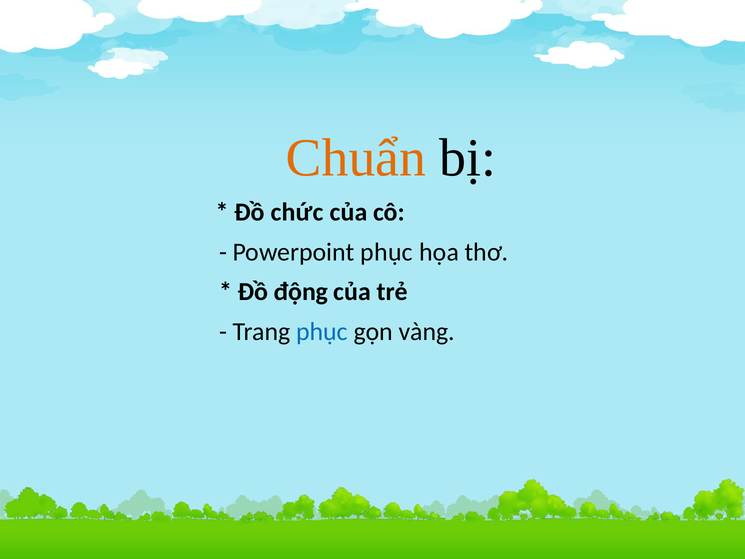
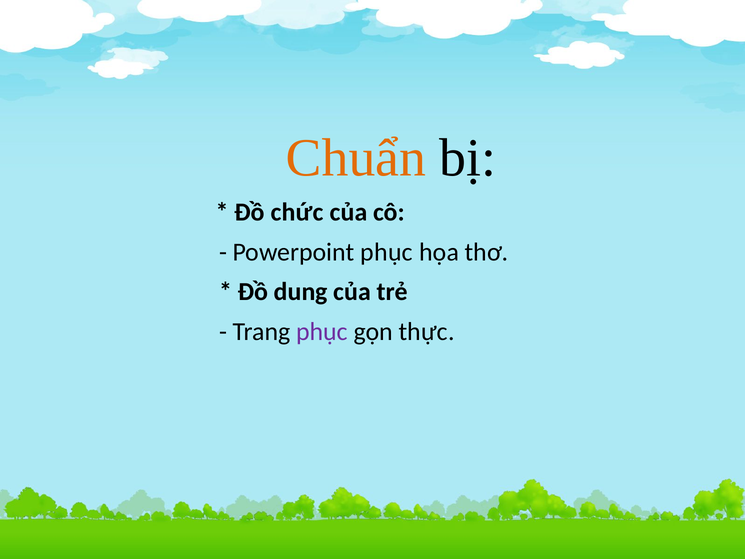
động: động -> dung
phục at (322, 331) colour: blue -> purple
vàng: vàng -> thực
